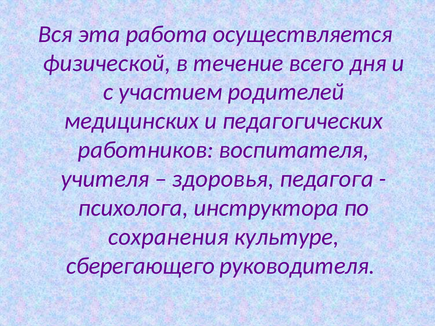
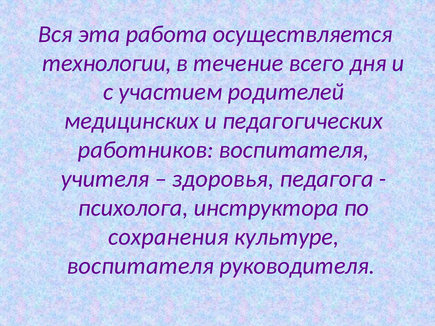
физической: физической -> технологии
сберегающего at (141, 266): сберегающего -> воспитателя
